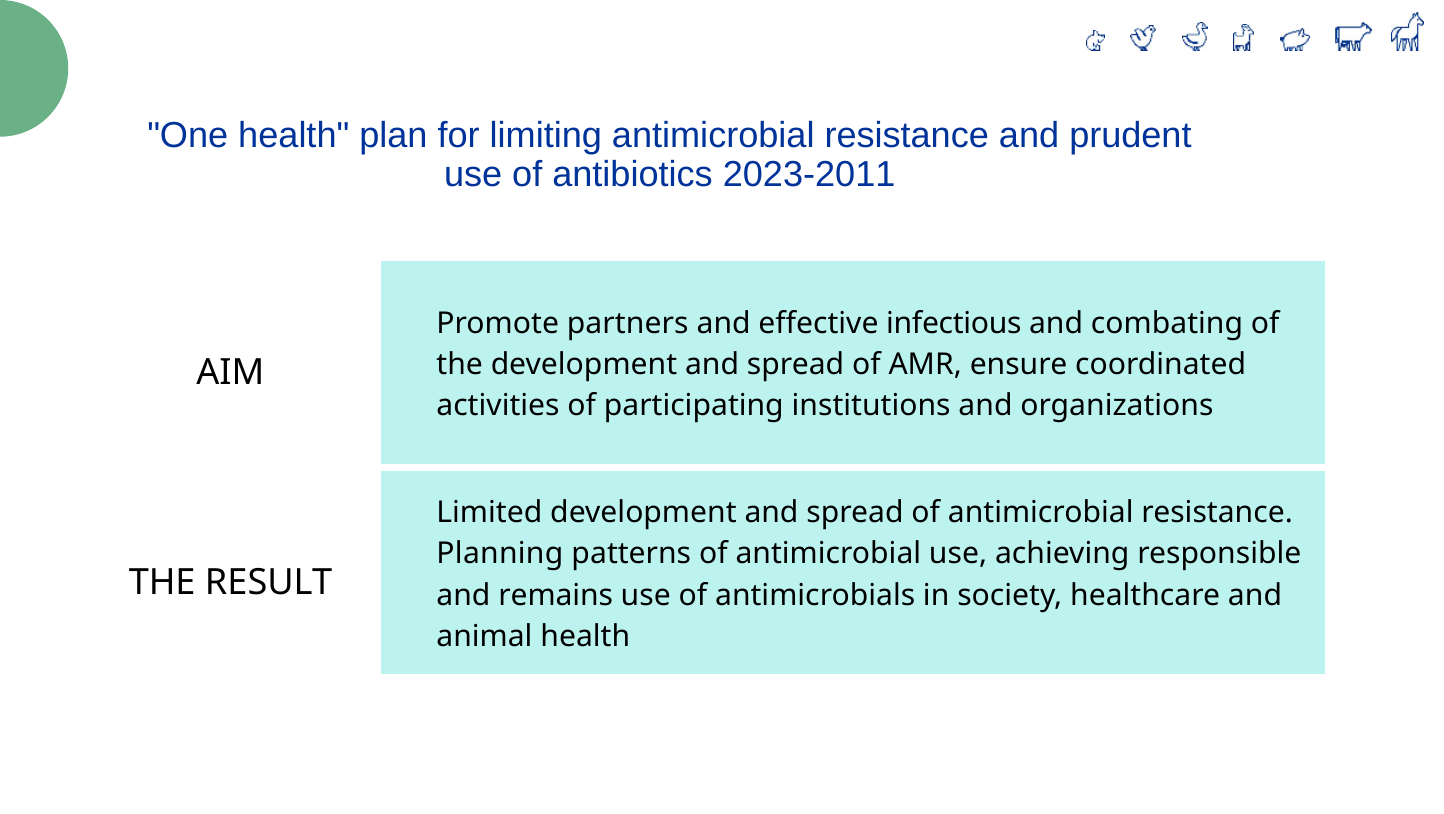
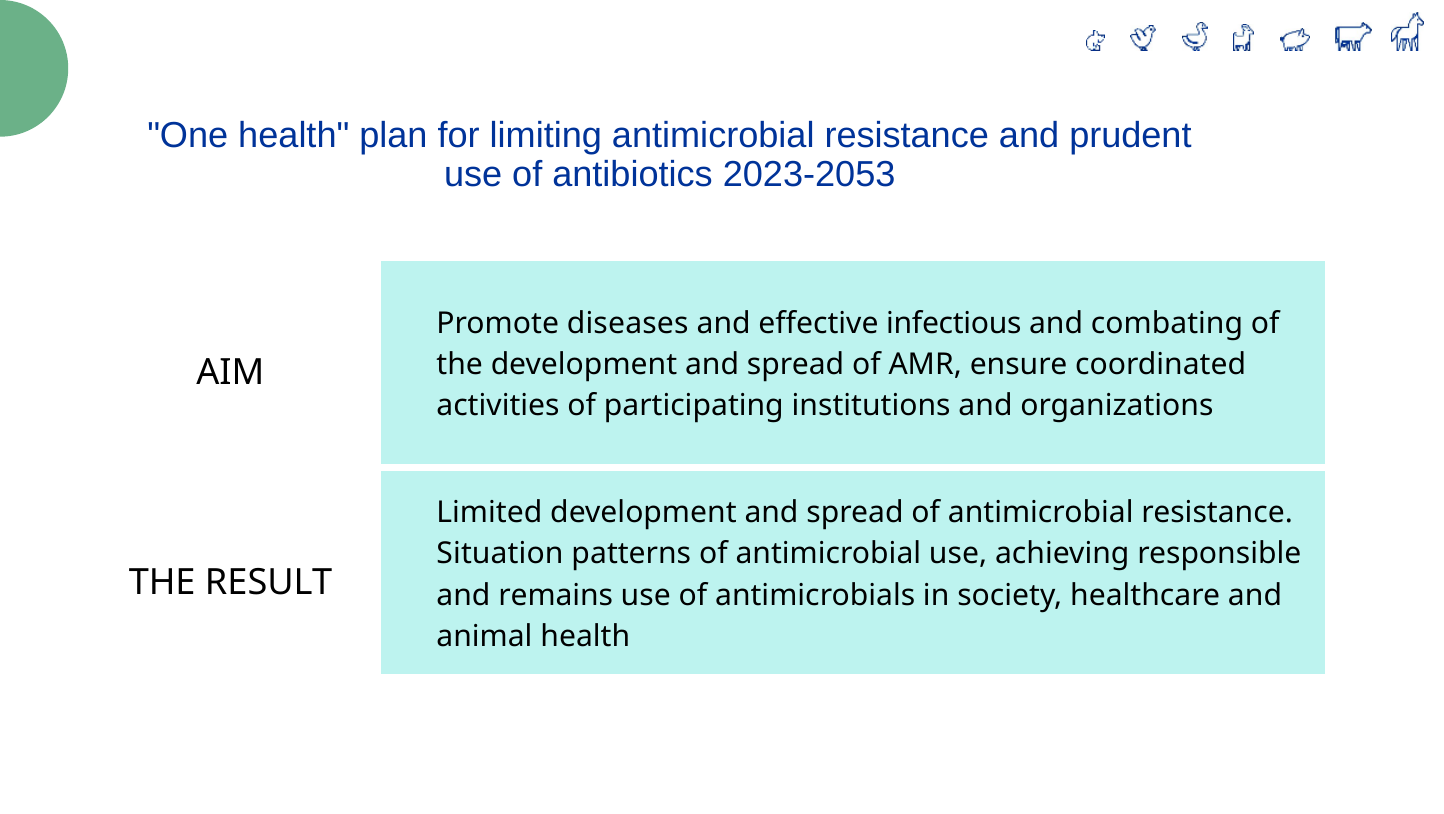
2023-2011: 2023-2011 -> 2023-2053
partners: partners -> diseases
Planning: Planning -> Situation
